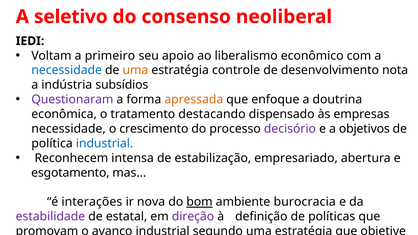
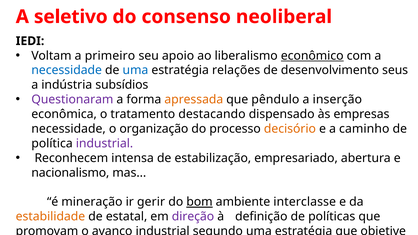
econômico underline: none -> present
uma at (135, 70) colour: orange -> blue
controle: controle -> relações
desenvolvimento nota: nota -> seus
enfoque: enfoque -> pêndulo
doutrina: doutrina -> inserção
crescimento: crescimento -> organização
decisório colour: purple -> orange
objetivos: objetivos -> caminho
industrial at (105, 144) colour: blue -> purple
esgotamento: esgotamento -> nacionalismo
interações: interações -> mineração
nova: nova -> gerir
burocracia: burocracia -> interclasse
estabilidade colour: purple -> orange
